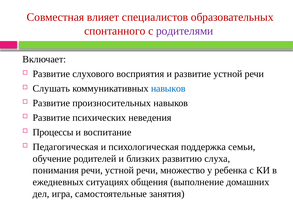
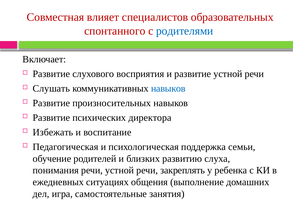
родителями colour: purple -> blue
неведения: неведения -> директора
Процессы: Процессы -> Избежать
множество: множество -> закреплять
